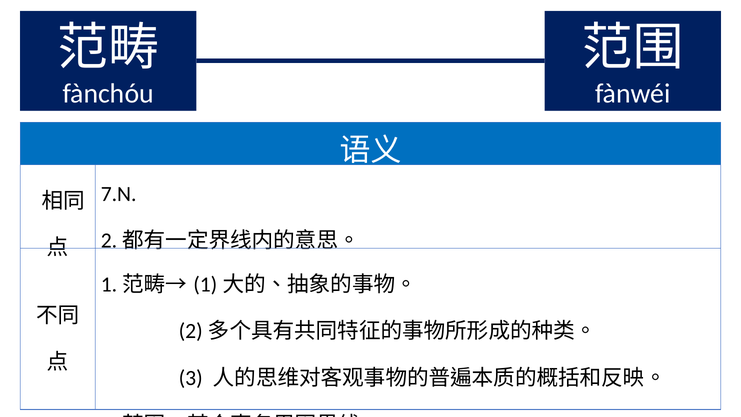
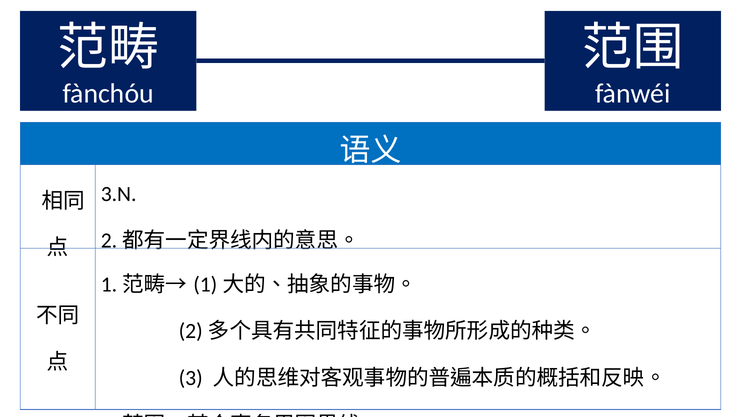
7.N: 7.N -> 3.N
